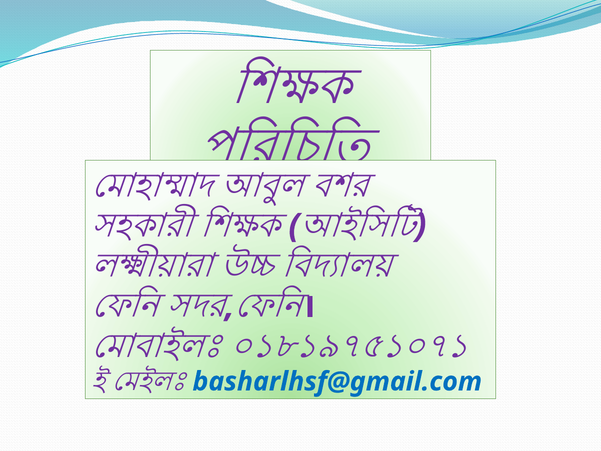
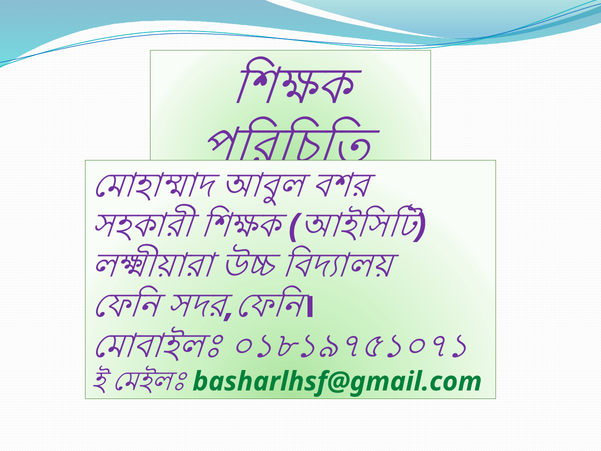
basharlhsf@gmail.com colour: blue -> green
